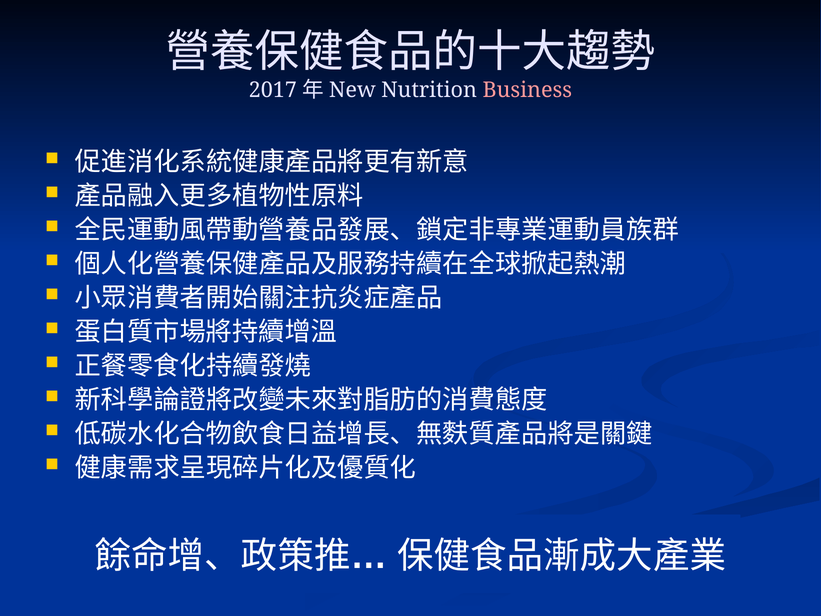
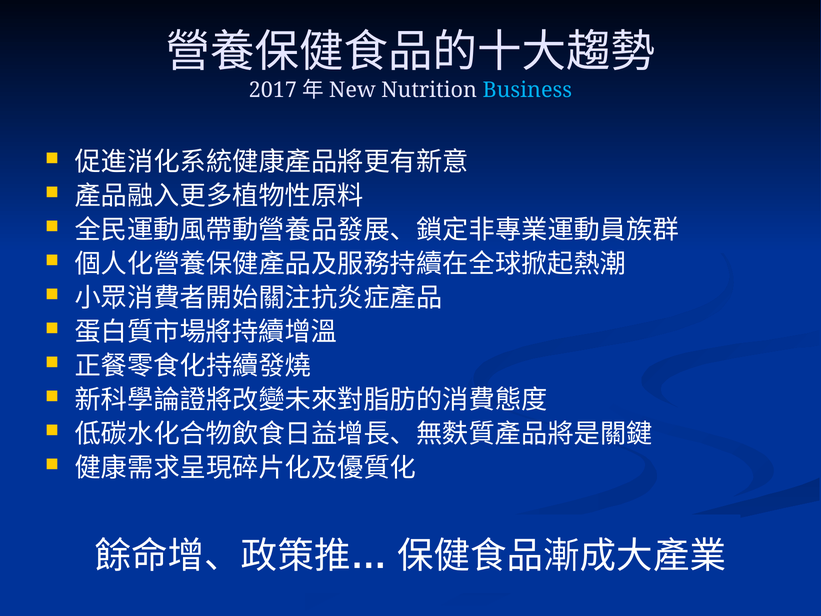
Business colour: pink -> light blue
